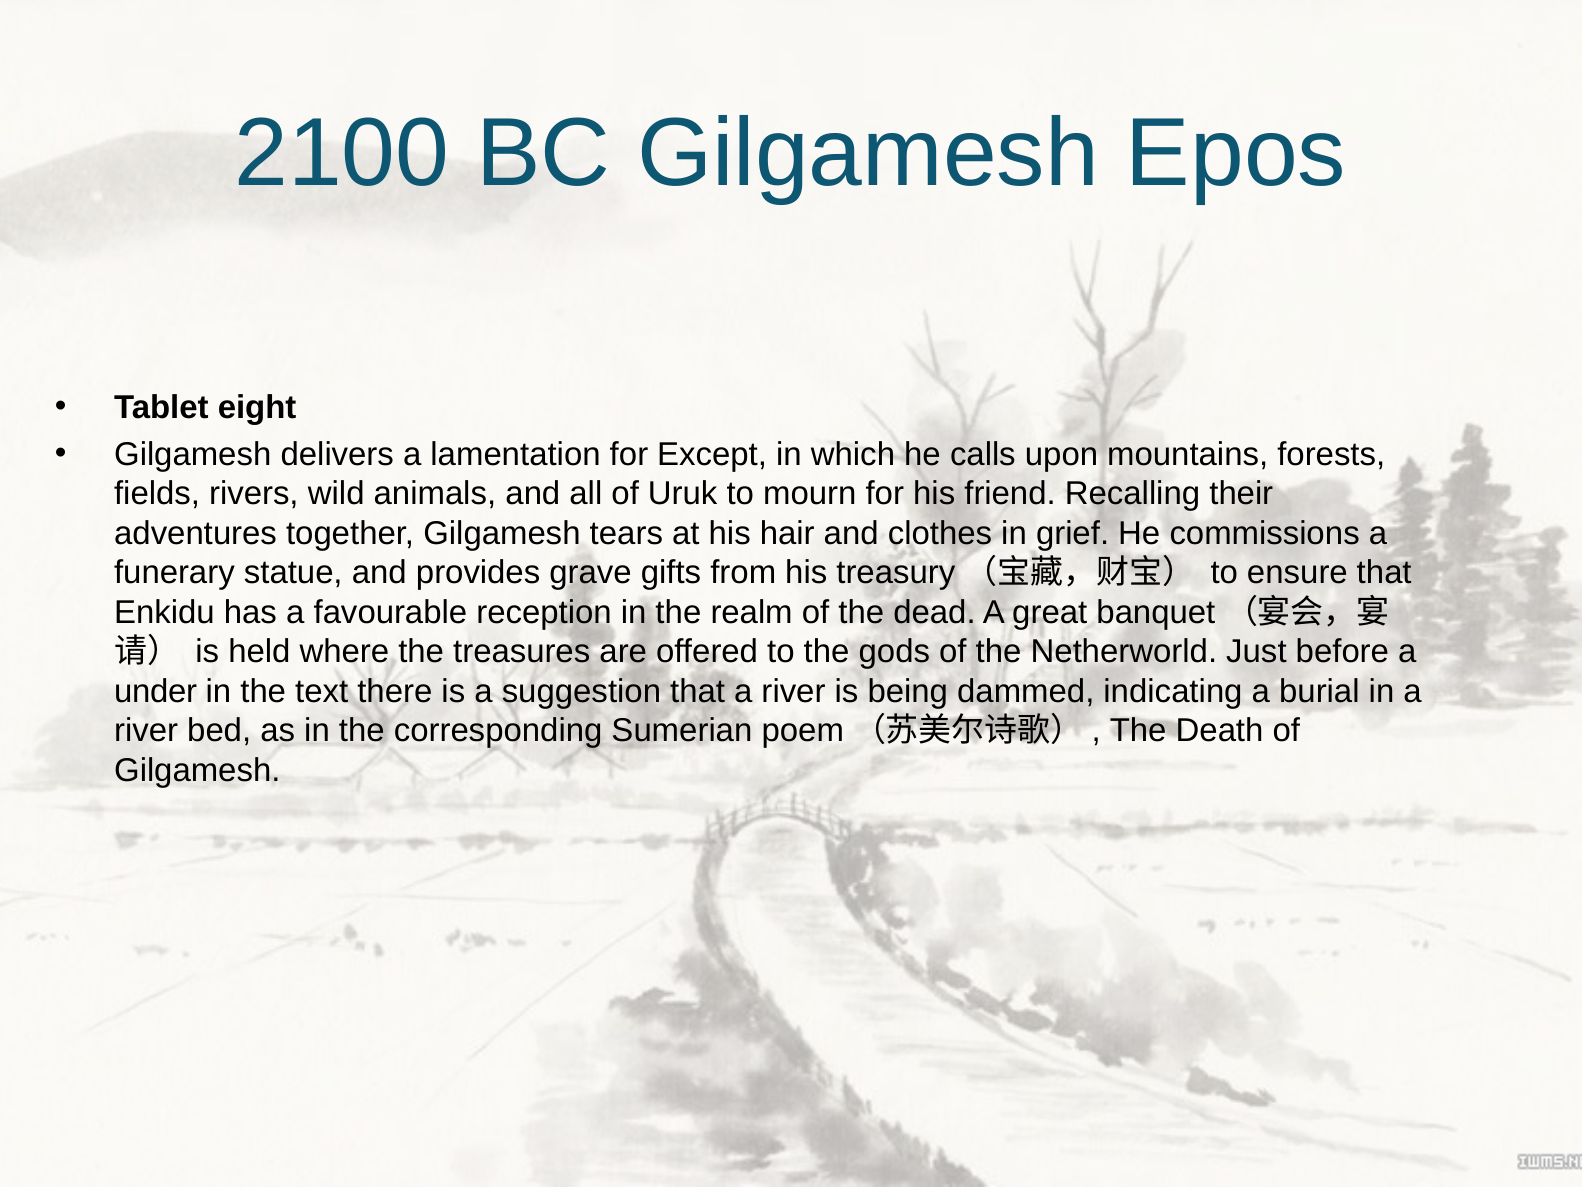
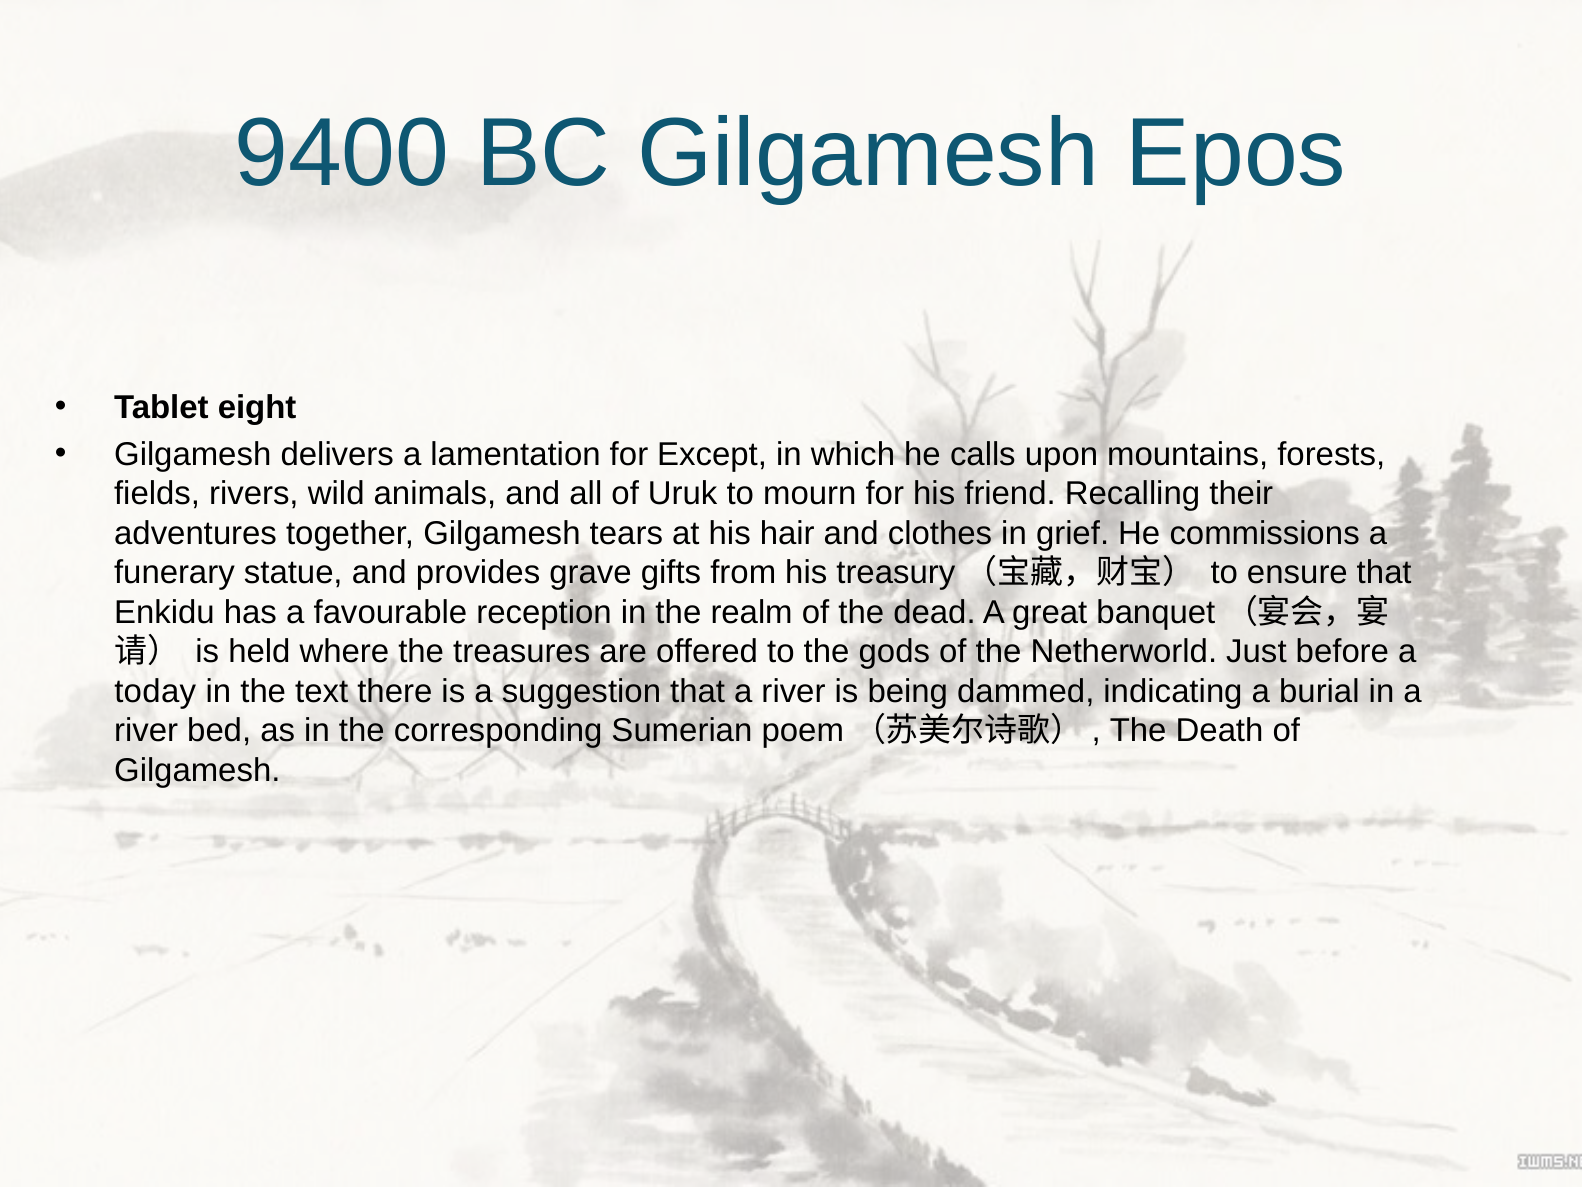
2100: 2100 -> 9400
under: under -> today
